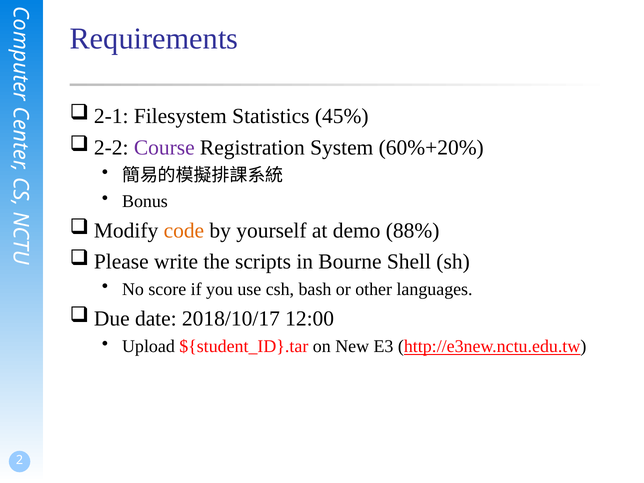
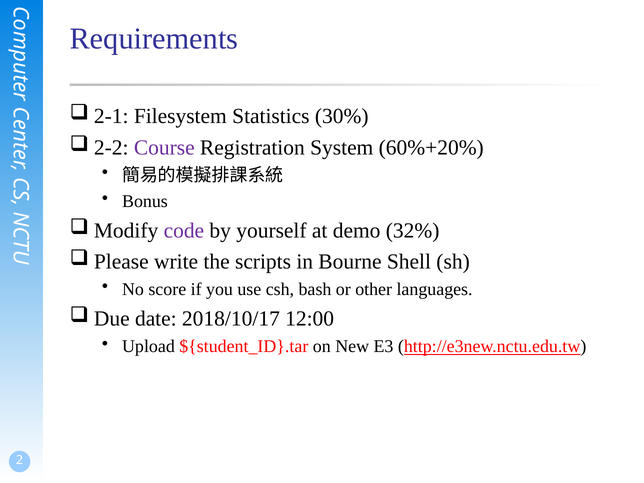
45%: 45% -> 30%
code colour: orange -> purple
88%: 88% -> 32%
